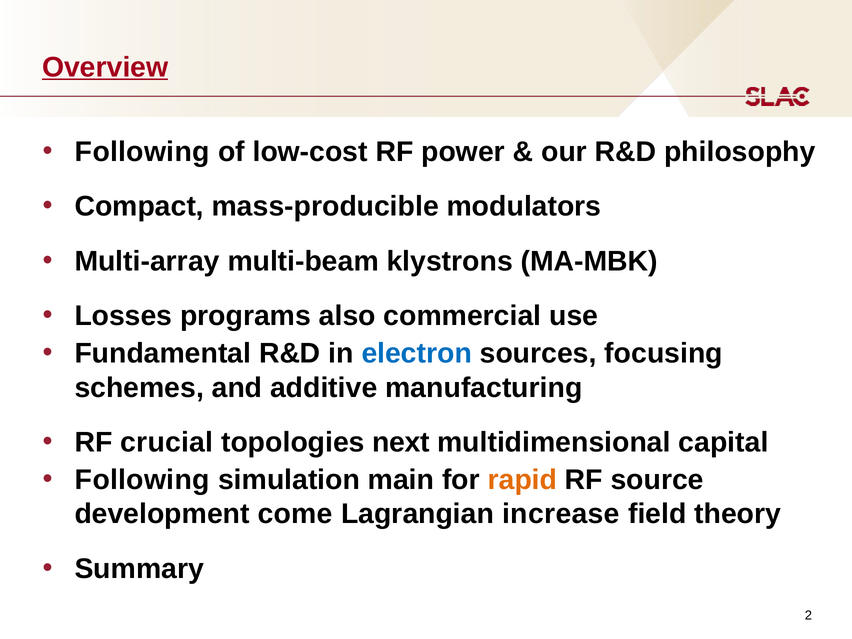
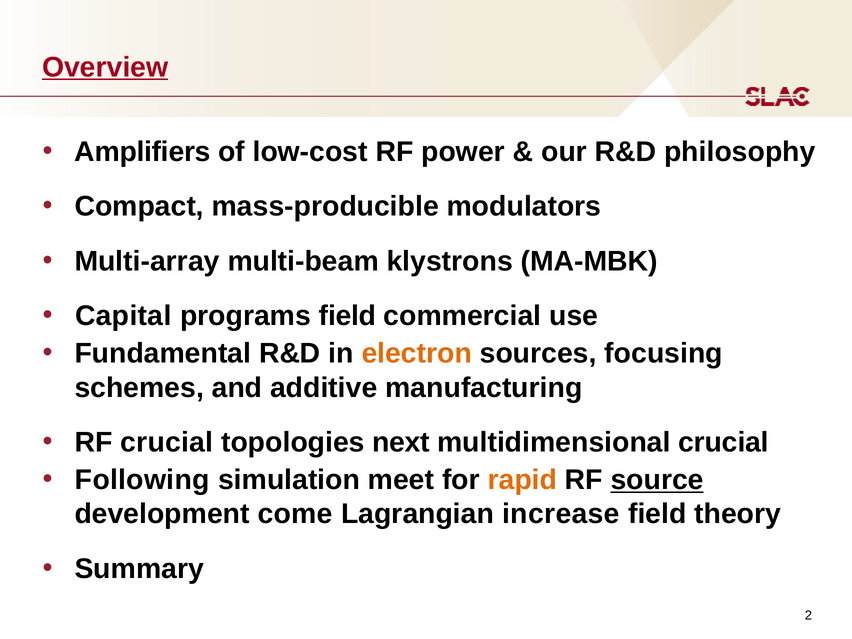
Following at (142, 152): Following -> Amplifiers
Losses: Losses -> Capital
programs also: also -> field
electron colour: blue -> orange
multidimensional capital: capital -> crucial
main: main -> meet
source underline: none -> present
